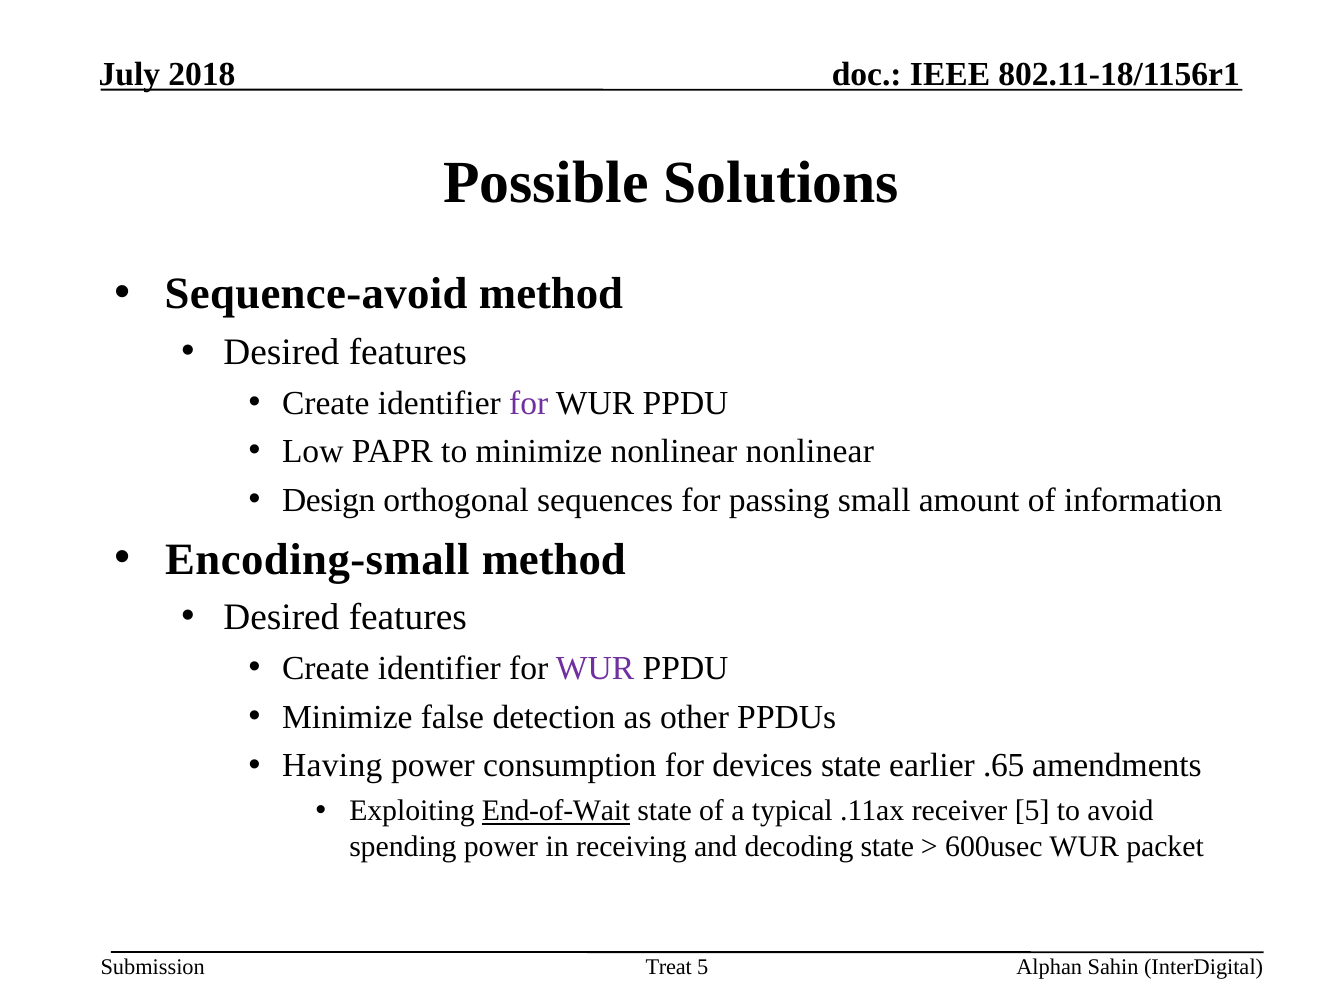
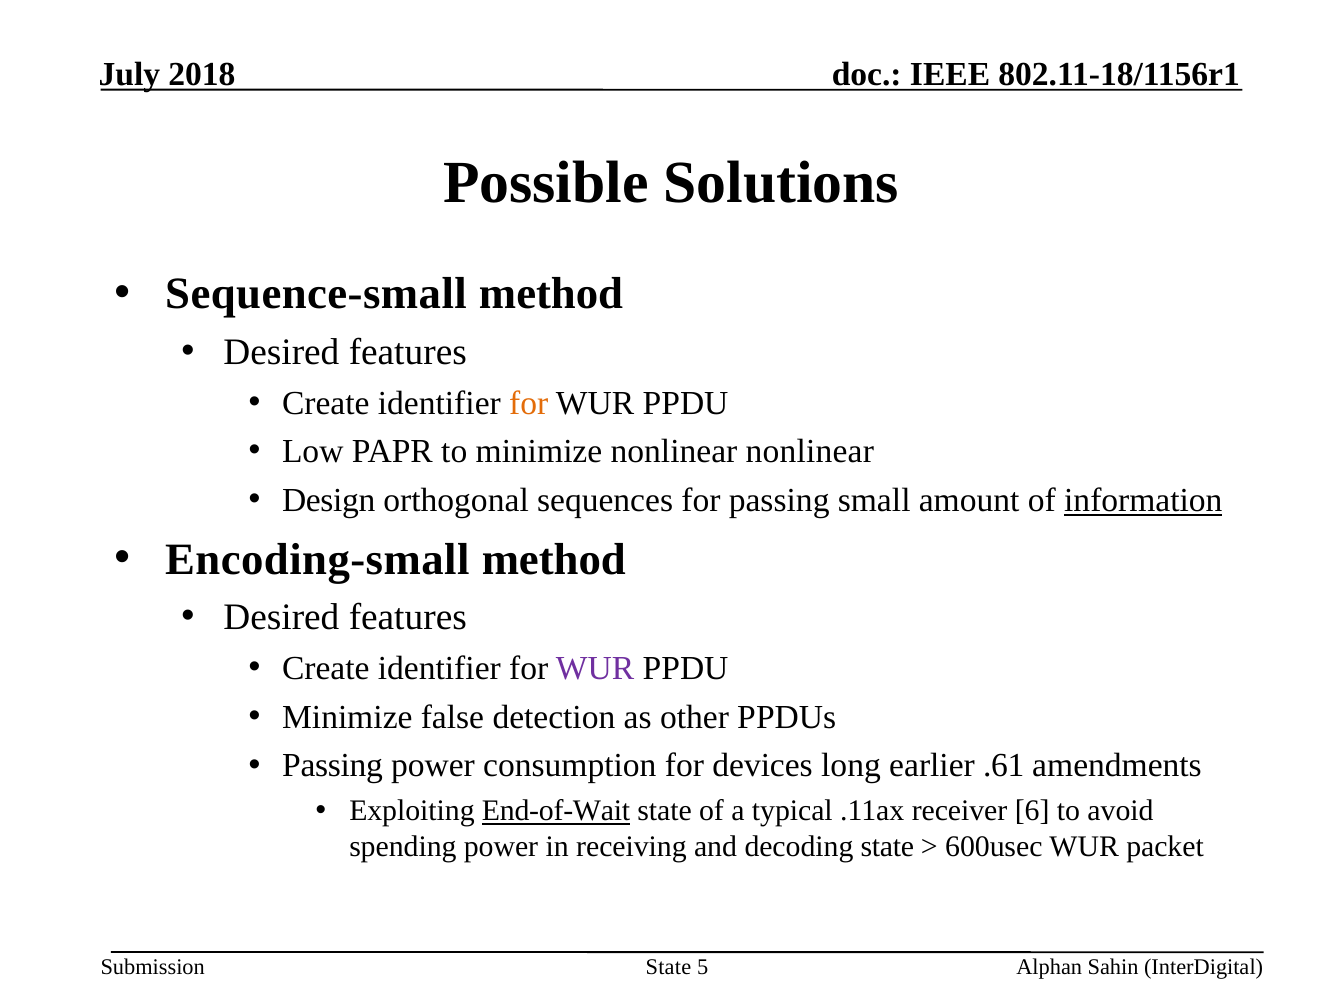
Sequence-avoid: Sequence-avoid -> Sequence-small
for at (529, 403) colour: purple -> orange
information underline: none -> present
Having at (332, 765): Having -> Passing
devices state: state -> long
.65: .65 -> .61
receiver 5: 5 -> 6
Treat at (669, 966): Treat -> State
